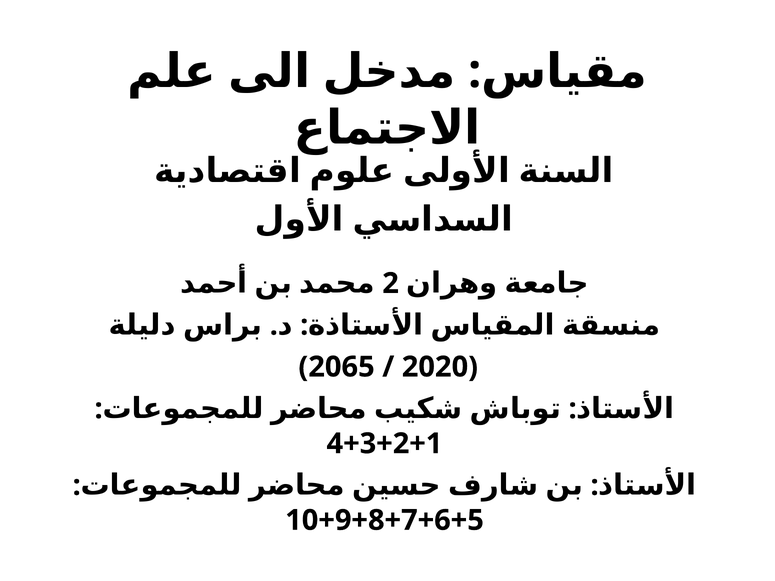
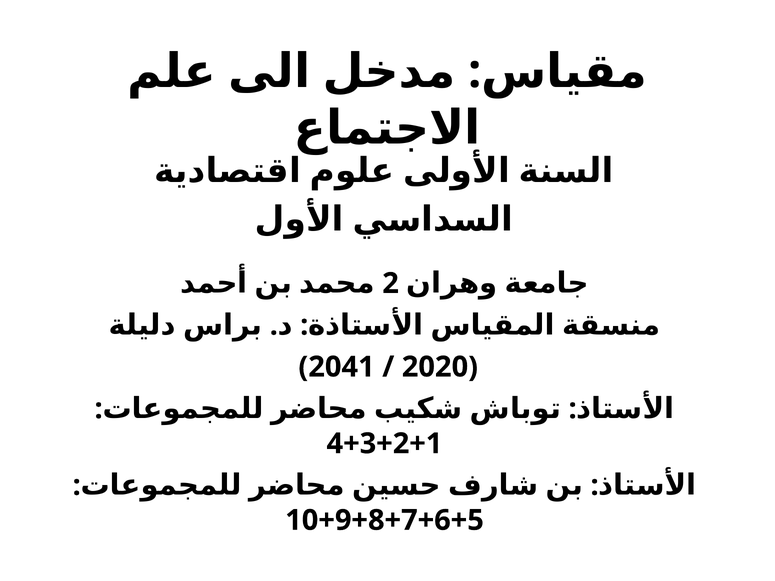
2065: 2065 -> 2041
